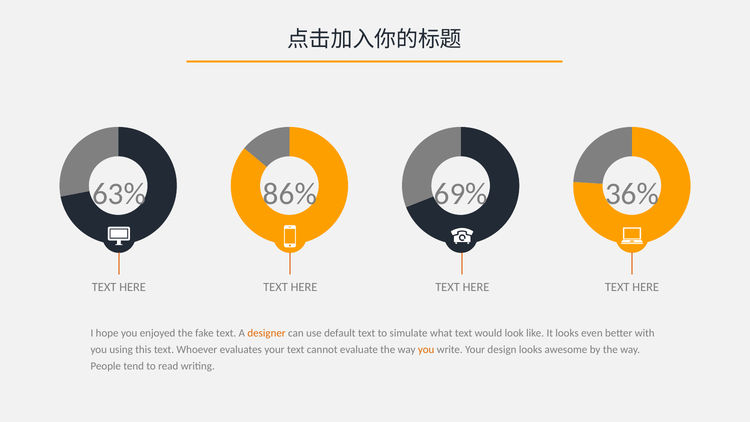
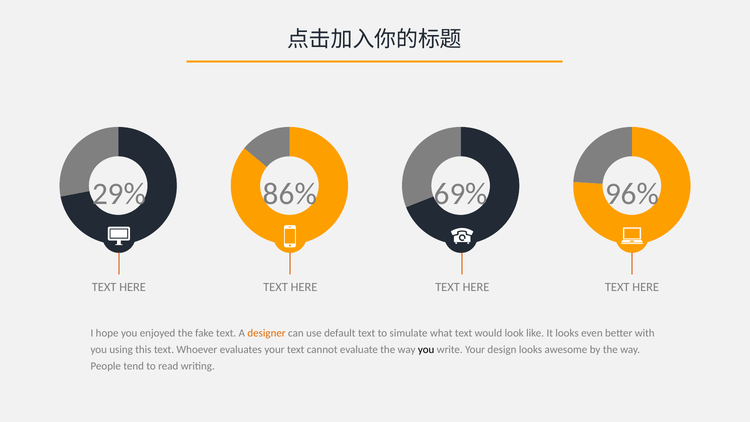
63%: 63% -> 29%
36%: 36% -> 96%
you at (426, 349) colour: orange -> black
